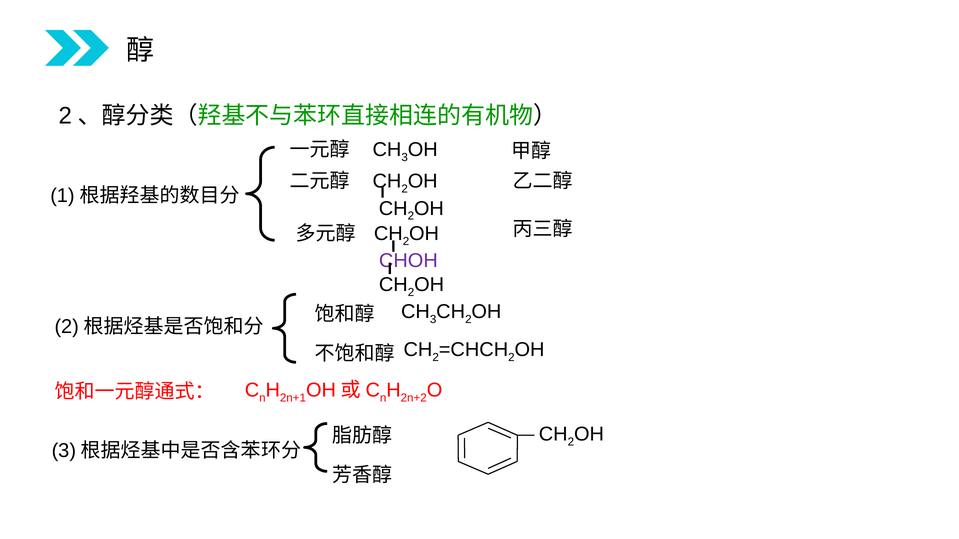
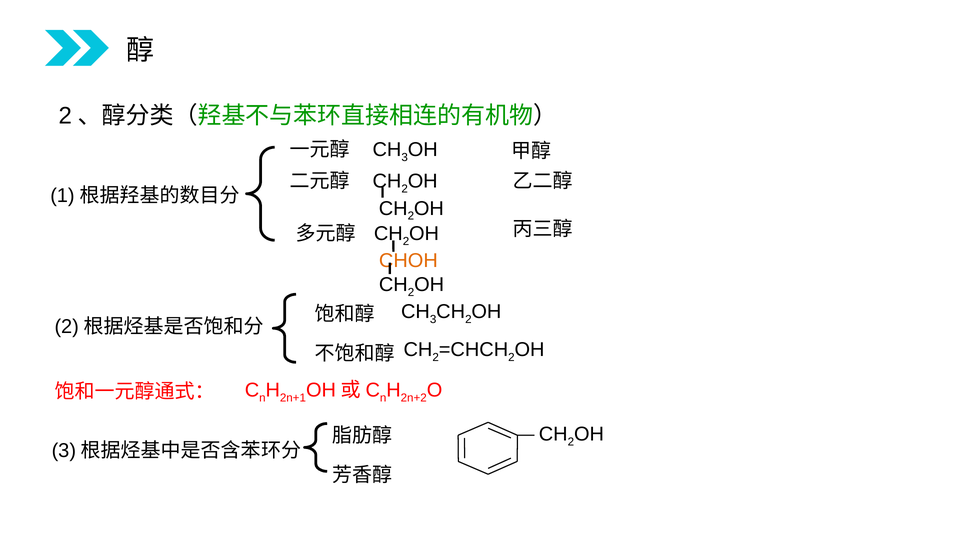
CHOH colour: purple -> orange
